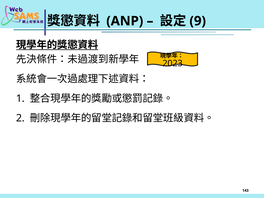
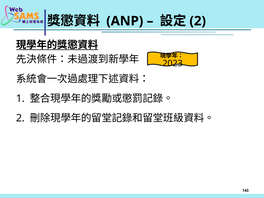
9 at (198, 21): 9 -> 2
